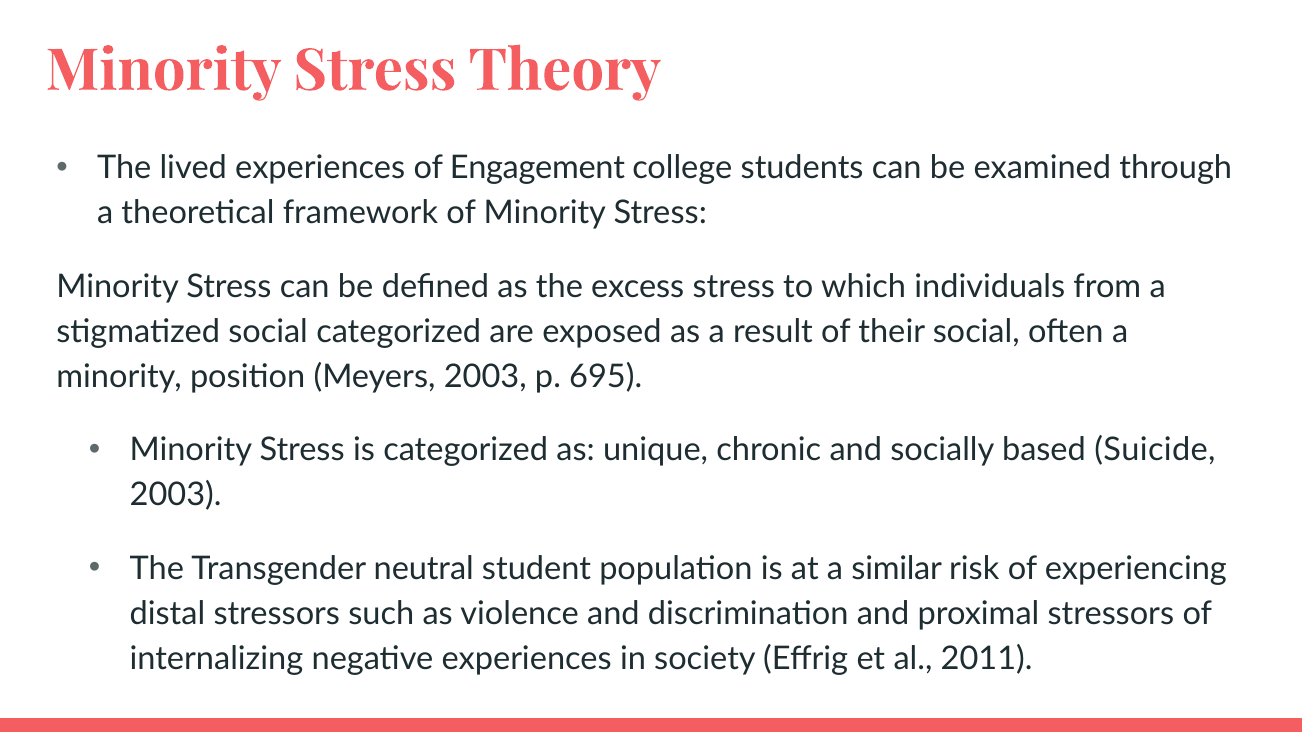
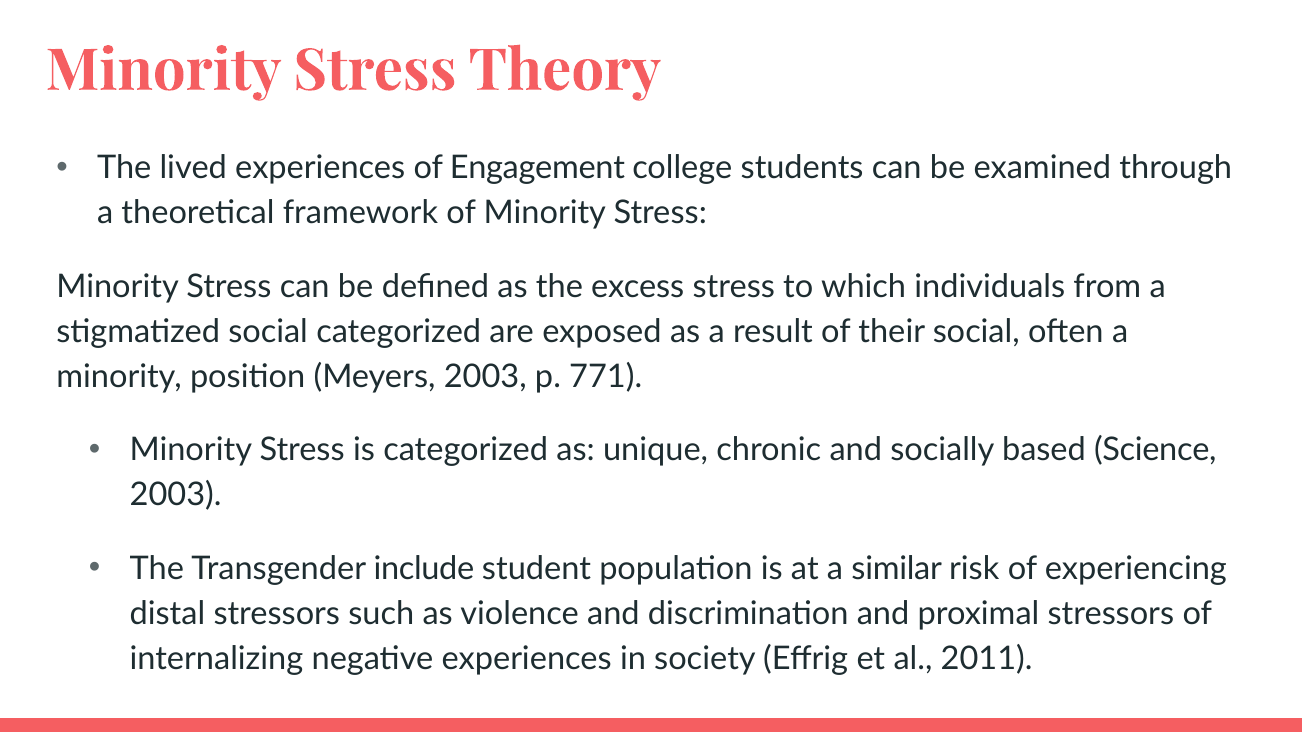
695: 695 -> 771
Suicide: Suicide -> Science
neutral: neutral -> include
